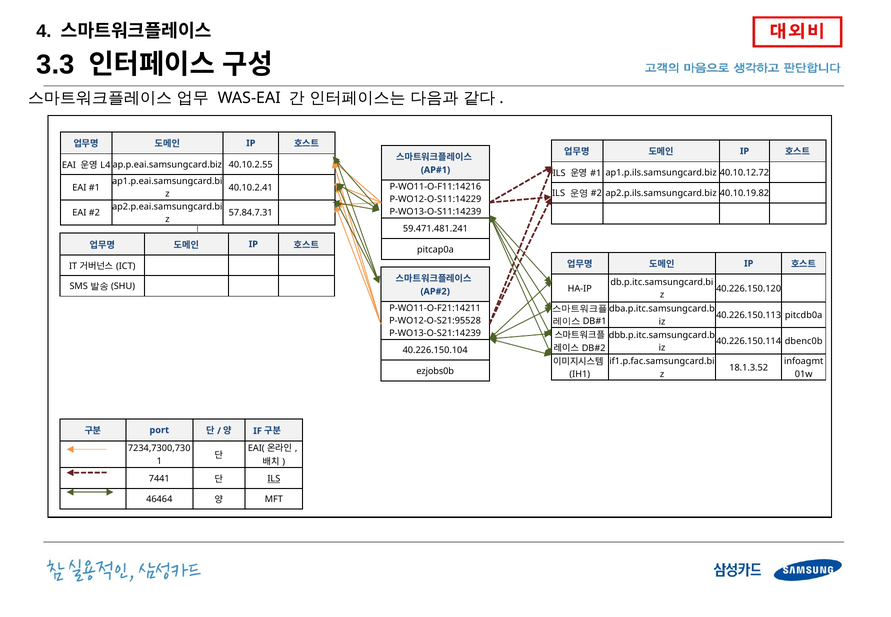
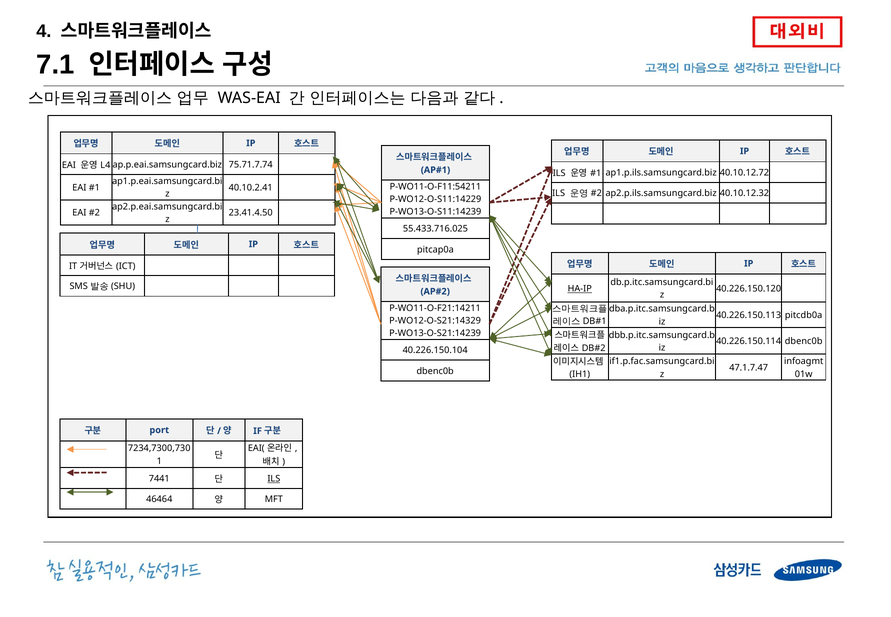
3.3: 3.3 -> 7.1
40.10.2.55: 40.10.2.55 -> 75.71.7.74
P-WO11-O-F11:14216: P-WO11-O-F11:14216 -> P-WO11-O-F11:54211
40.10.19.82: 40.10.19.82 -> 40.10.12.32
57.84.7.31: 57.84.7.31 -> 23.41.4.50
59.471.481.241: 59.471.481.241 -> 55.433.716.025
HA-IP underline: none -> present
P-WO12-O-S21:95528: P-WO12-O-S21:95528 -> P-WO12-O-S21:14329
18.1.3.52: 18.1.3.52 -> 47.1.7.47
ezjobs0b at (435, 371): ezjobs0b -> dbenc0b
